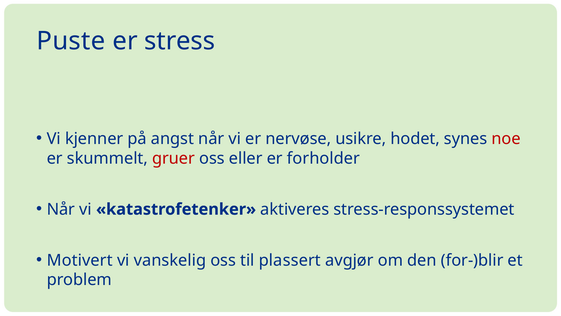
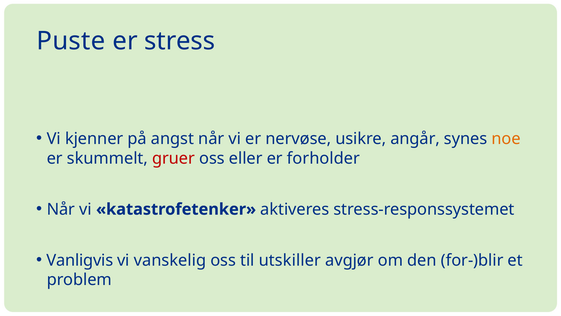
hodet: hodet -> angår
noe colour: red -> orange
Motivert: Motivert -> Vanligvis
plassert: plassert -> utskiller
